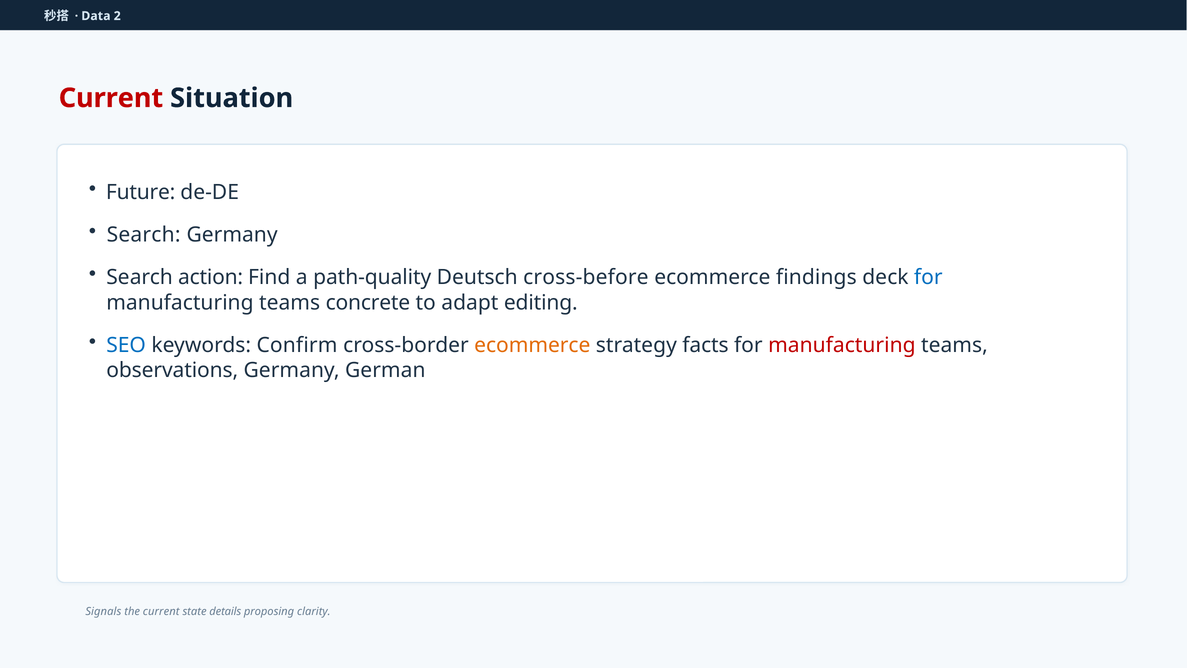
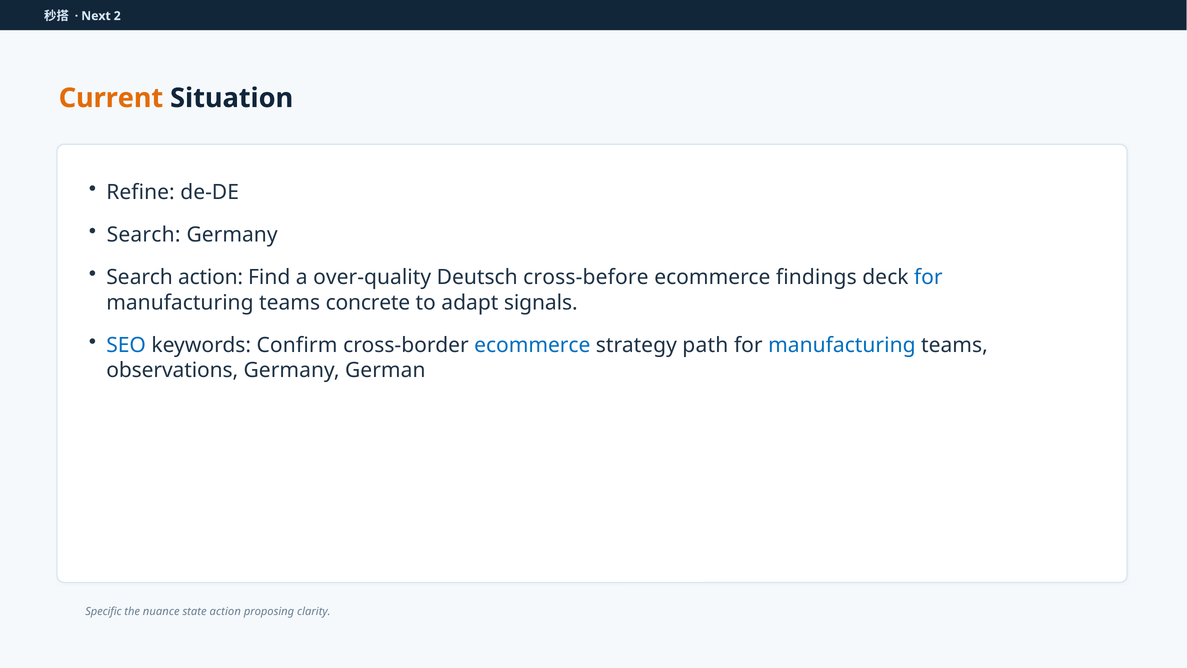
Data: Data -> Next
Current at (111, 98) colour: red -> orange
Future: Future -> Refine
path-quality: path-quality -> over-quality
editing: editing -> signals
ecommerce at (532, 345) colour: orange -> blue
facts: facts -> path
manufacturing at (842, 345) colour: red -> blue
Signals: Signals -> Specific
the current: current -> nuance
state details: details -> action
